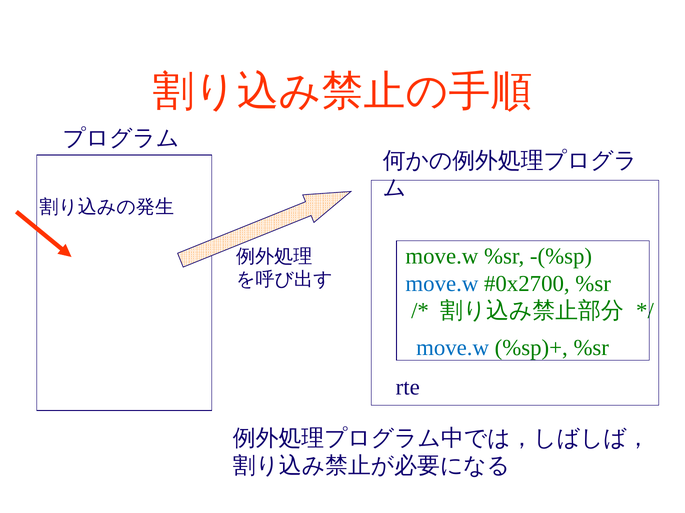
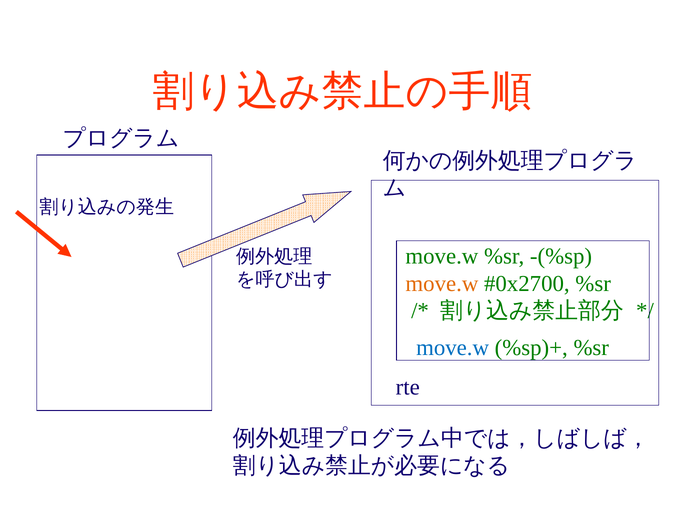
move.w at (442, 284) colour: blue -> orange
